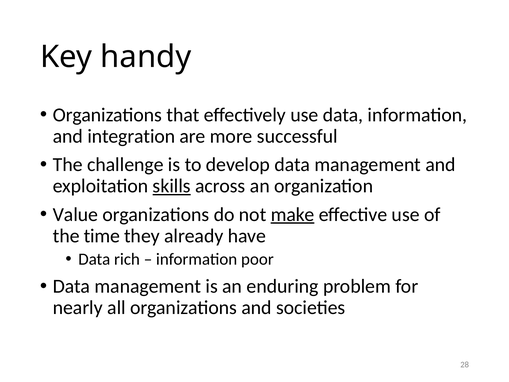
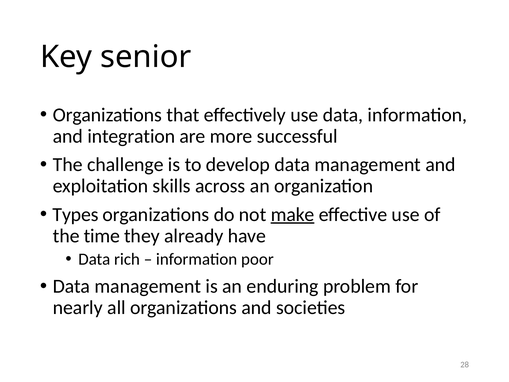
handy: handy -> senior
skills underline: present -> none
Value: Value -> Types
